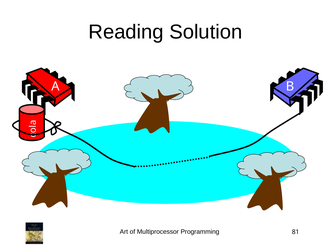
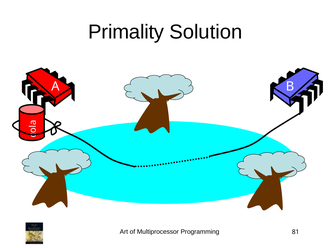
Reading: Reading -> Primality
